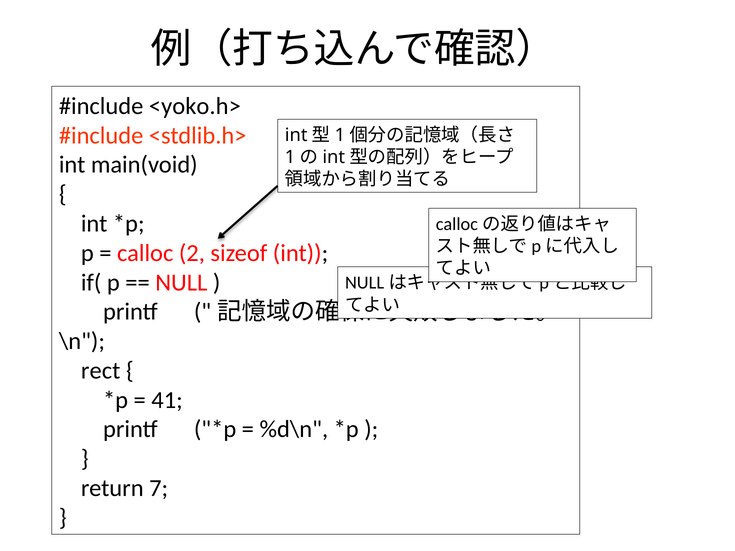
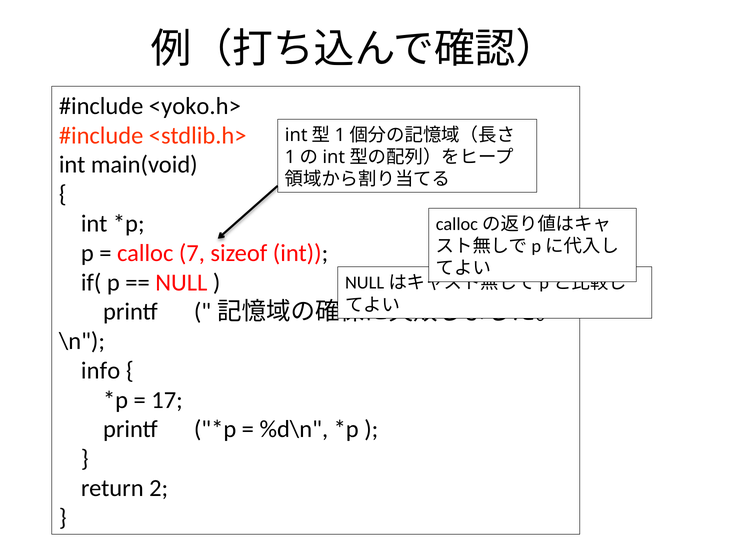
2: 2 -> 7
rect: rect -> info
41: 41 -> 17
7: 7 -> 2
